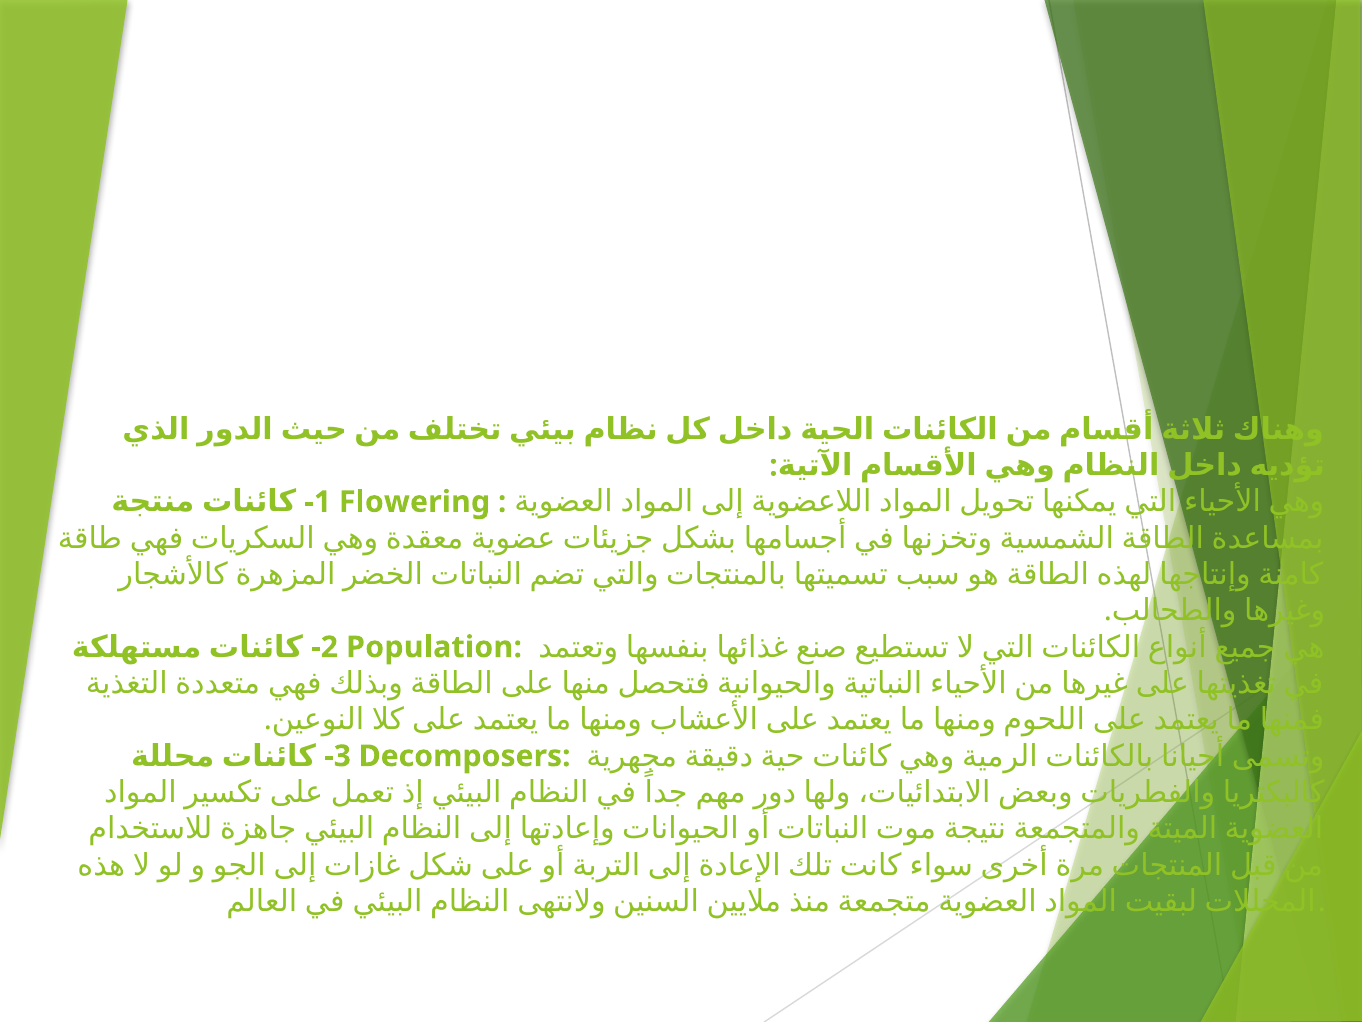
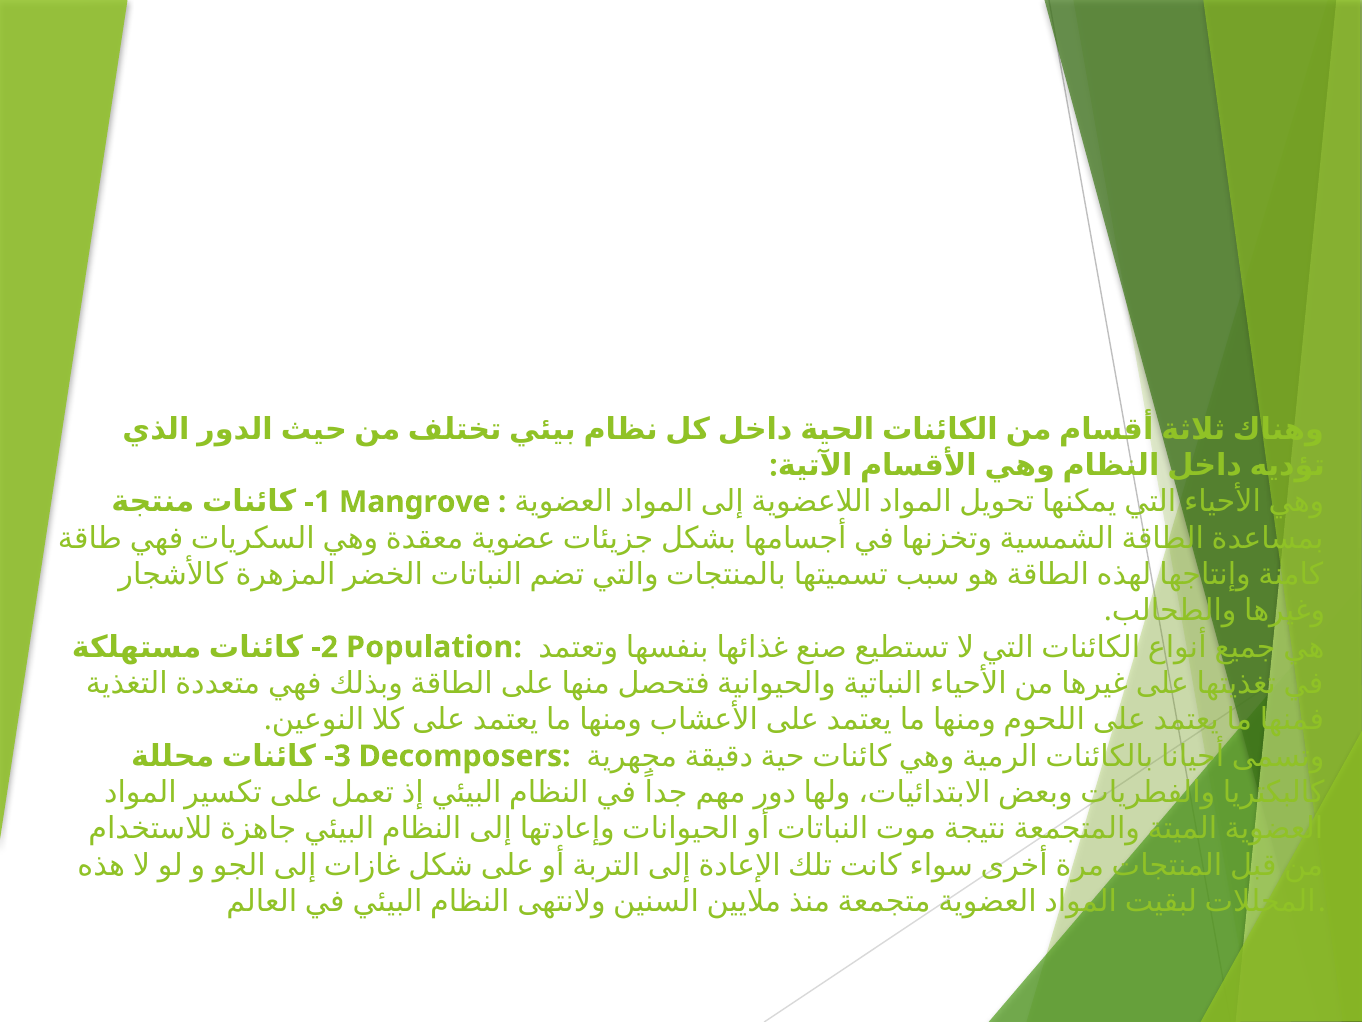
Flowering: Flowering -> Mangrove
